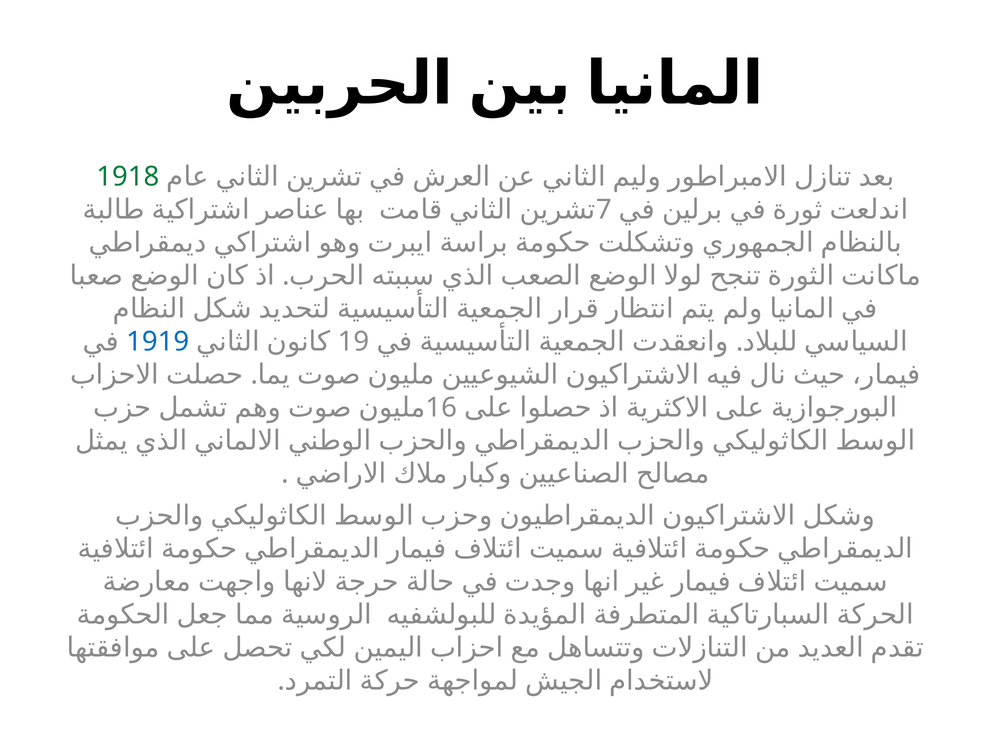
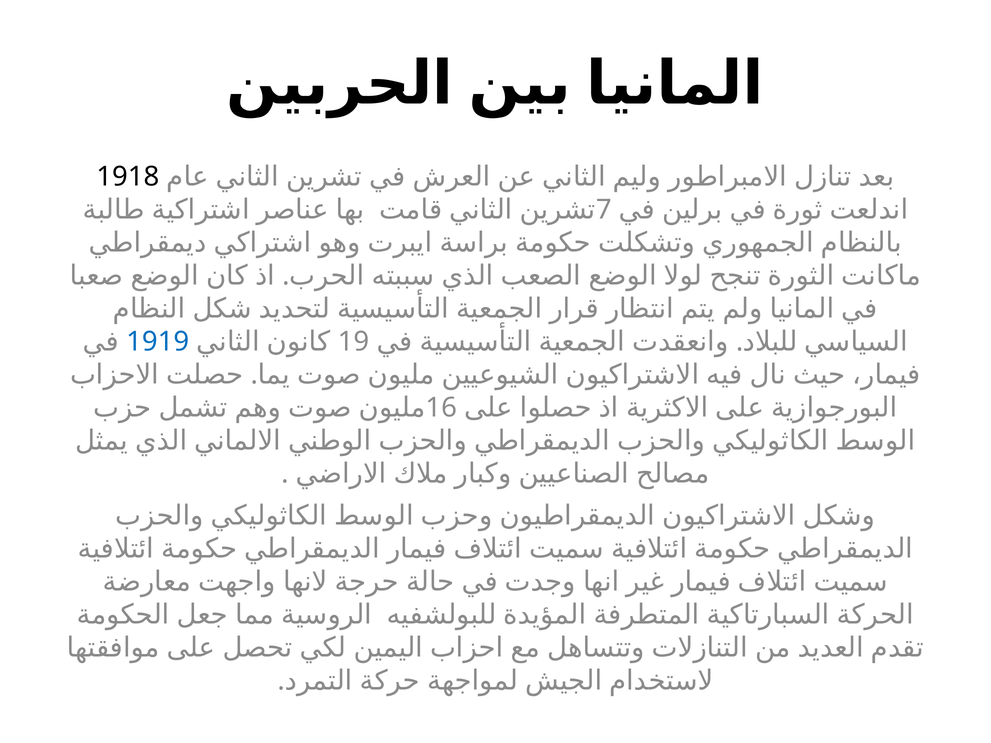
1918 colour: green -> black
